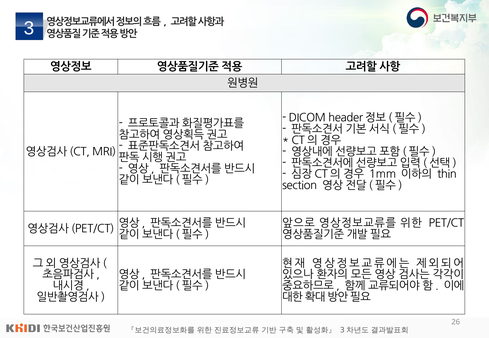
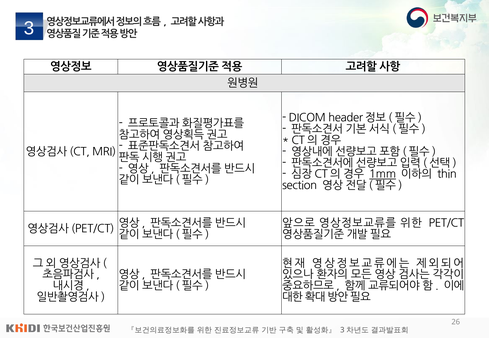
1mm underline: none -> present
